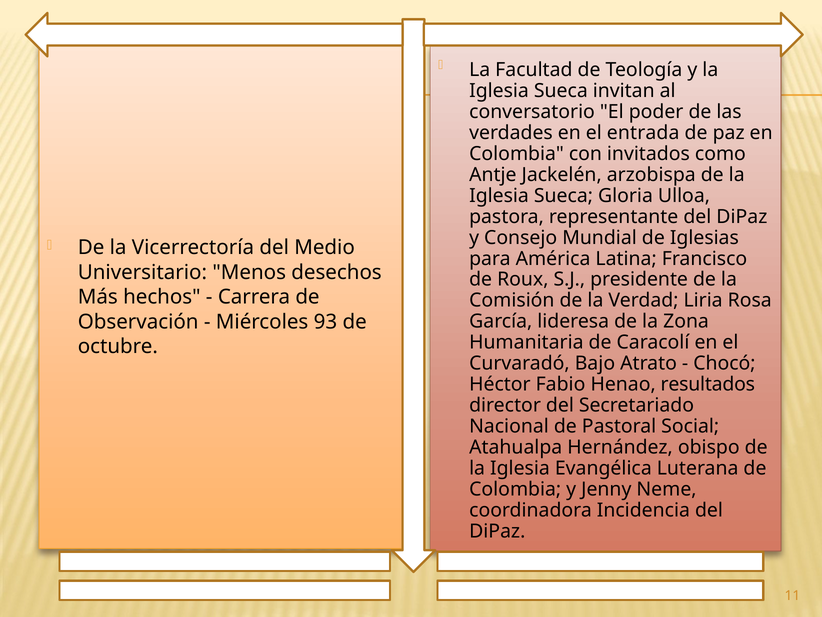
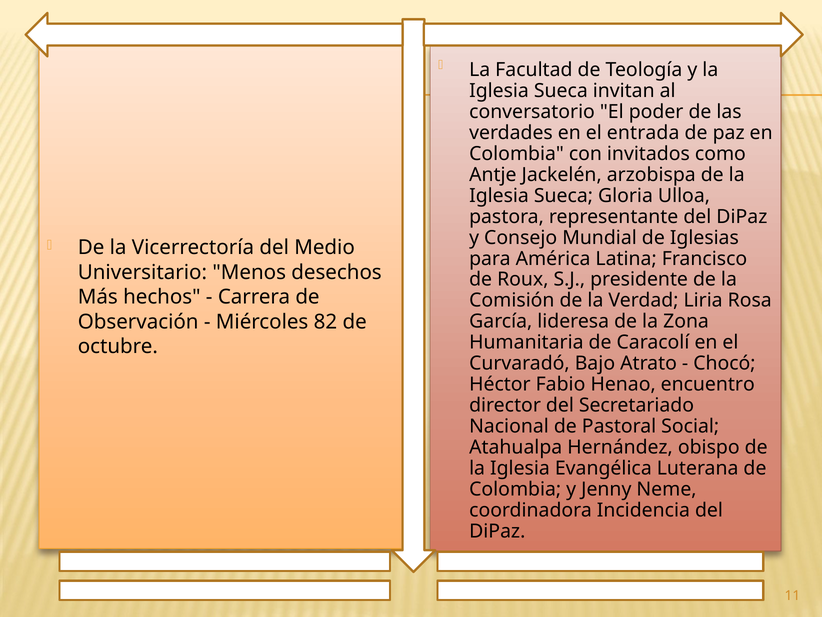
93: 93 -> 82
resultados: resultados -> encuentro
